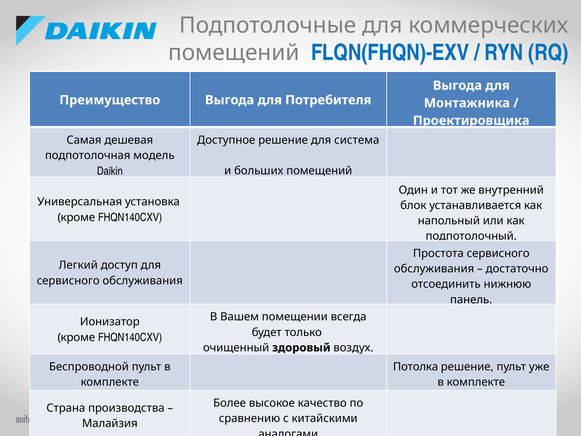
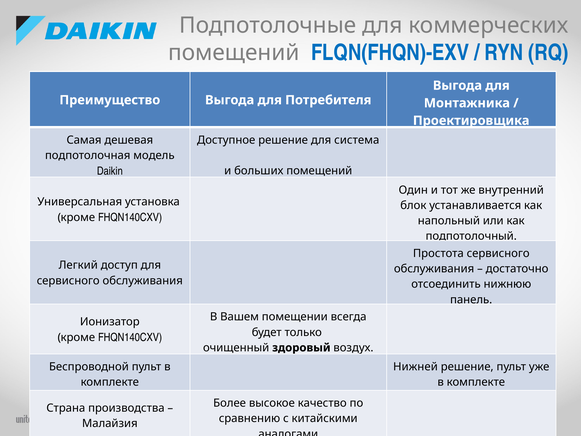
Потолка: Потолка -> Нижней
